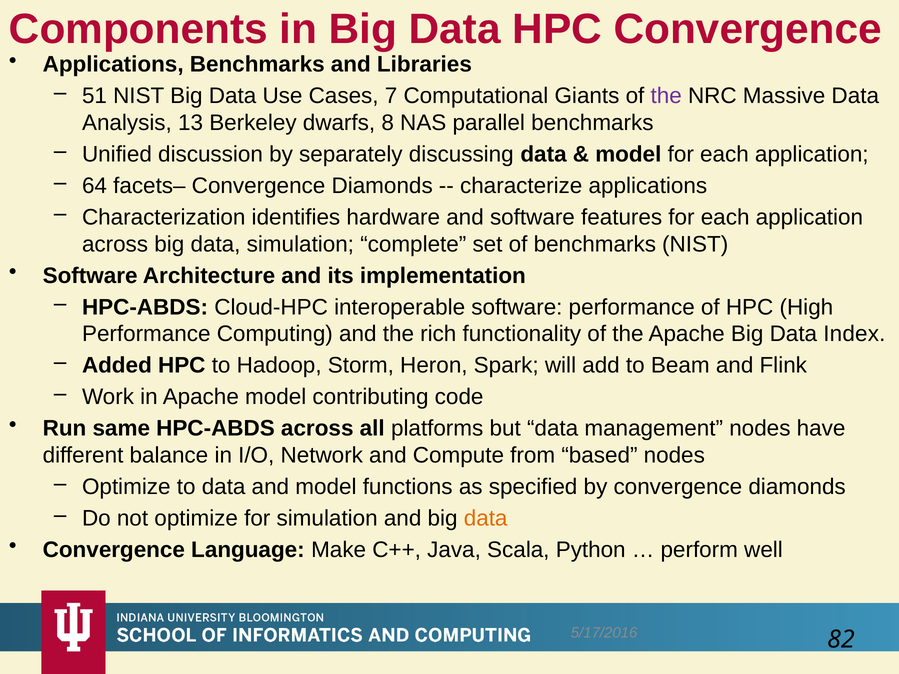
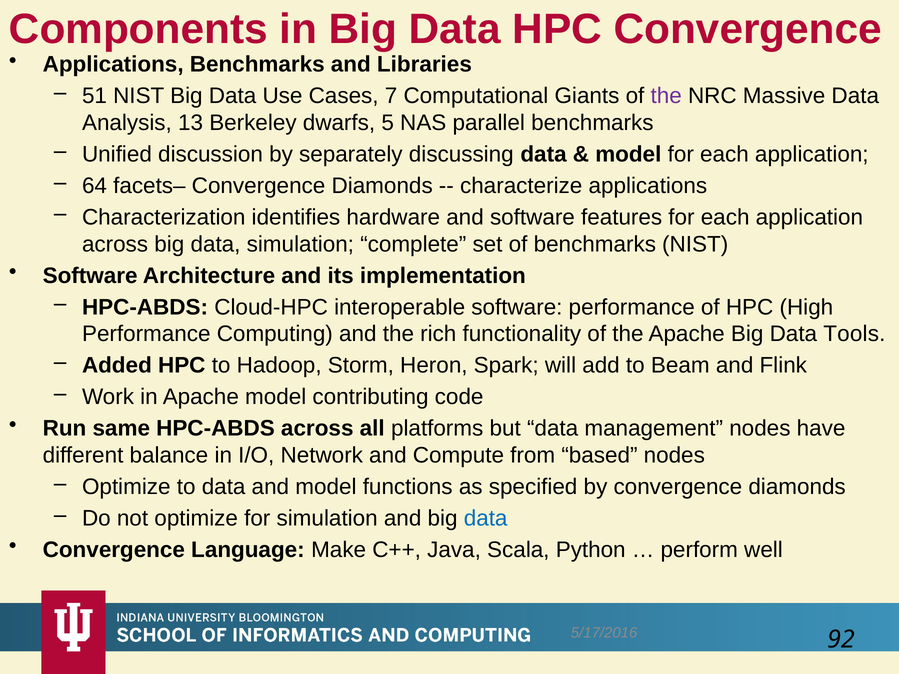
8: 8 -> 5
Index: Index -> Tools
data at (486, 518) colour: orange -> blue
82: 82 -> 92
